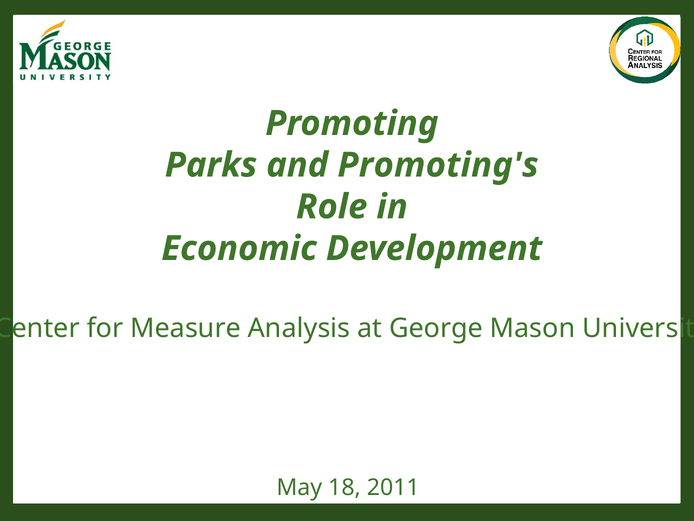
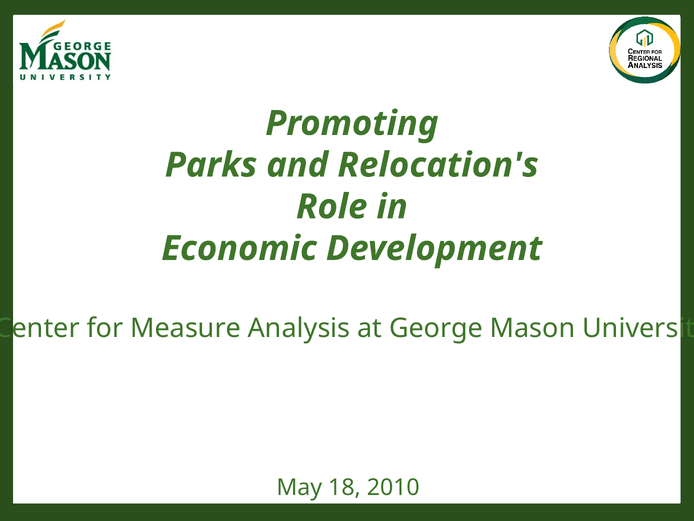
Promoting's: Promoting's -> Relocation's
2011: 2011 -> 2010
